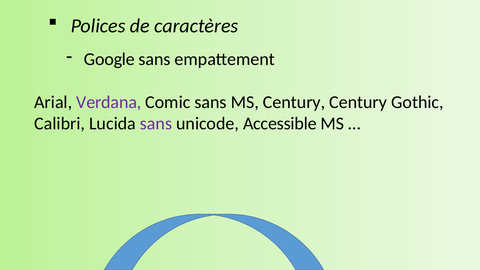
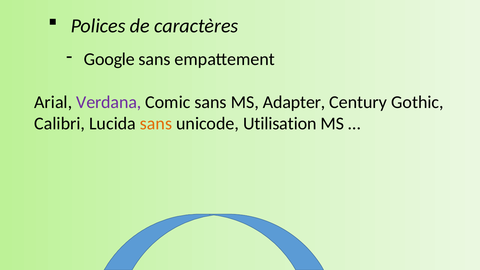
MS Century: Century -> Adapter
sans at (156, 124) colour: purple -> orange
Accessible: Accessible -> Utilisation
